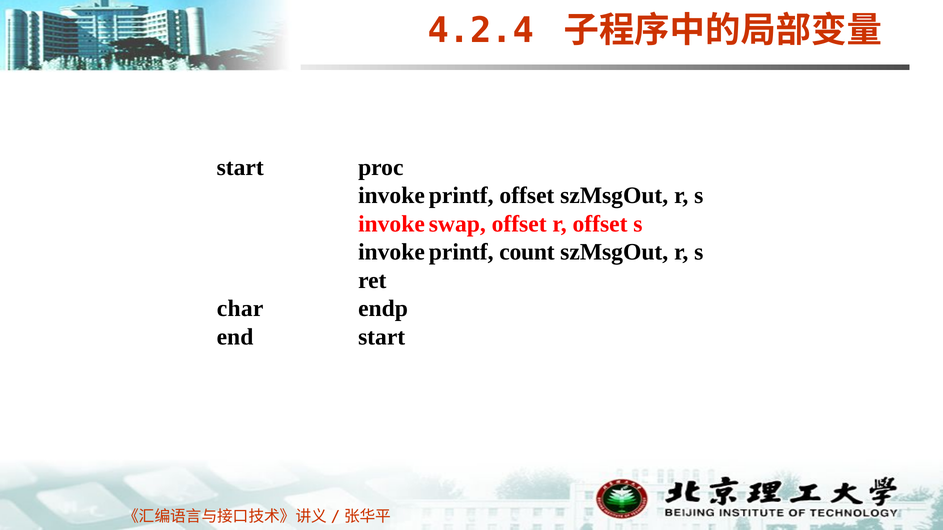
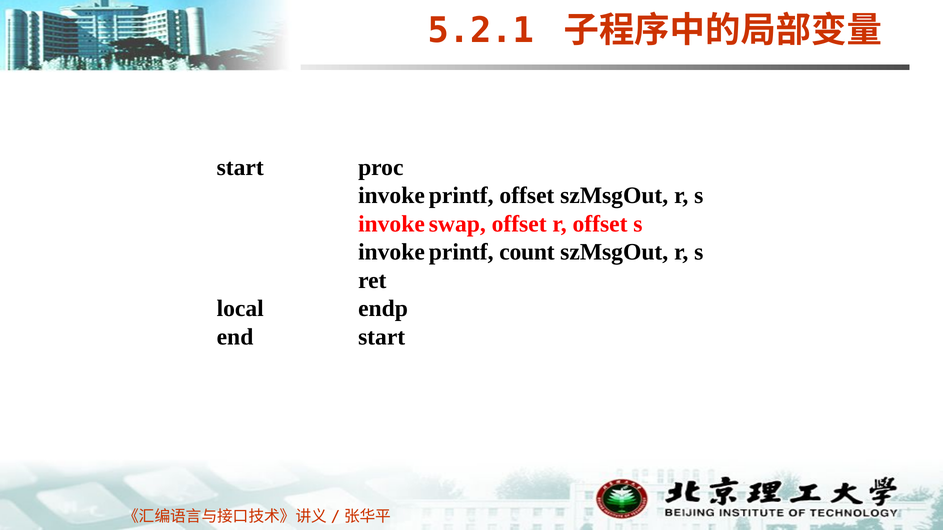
4.2.4: 4.2.4 -> 5.2.1
char: char -> local
